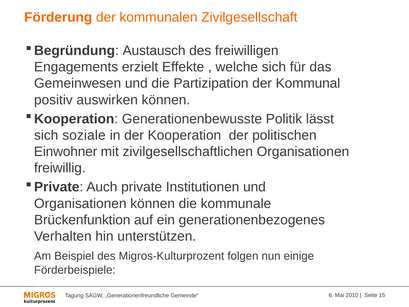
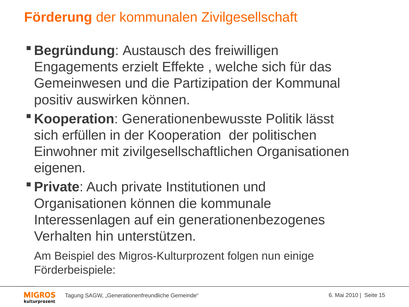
soziale: soziale -> erfüllen
freiwillig: freiwillig -> eigenen
Brückenfunktion: Brückenfunktion -> Interessenlagen
